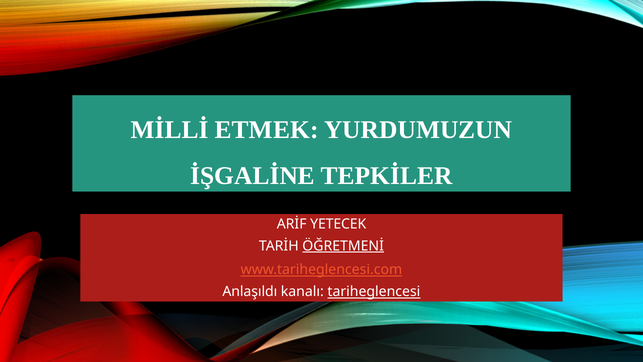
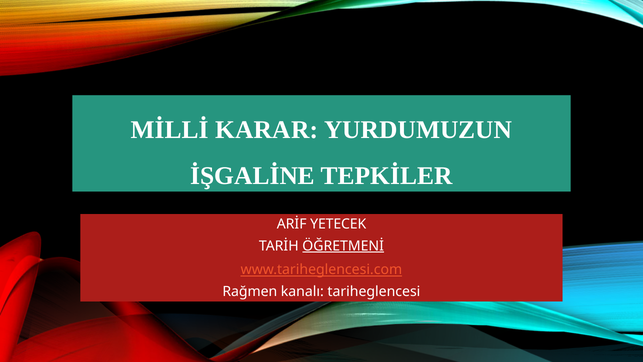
ETMEK: ETMEK -> KARAR
Anlaşıldı: Anlaşıldı -> Rağmen
tariheglencesi underline: present -> none
